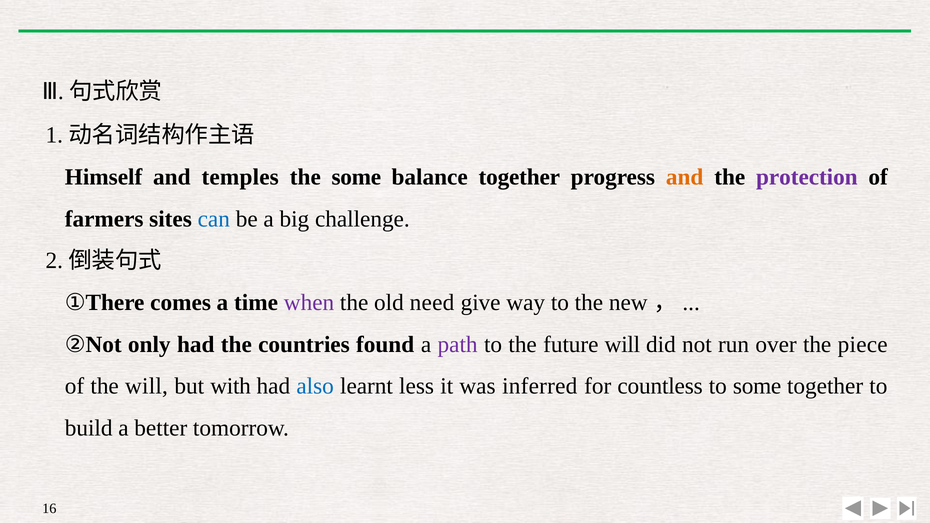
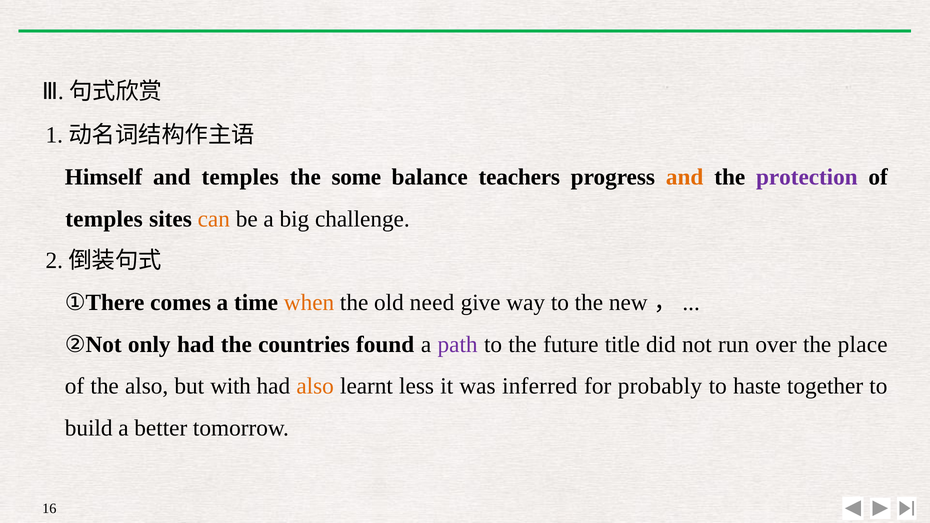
balance together: together -> teachers
farmers at (104, 219): farmers -> temples
can colour: blue -> orange
when colour: purple -> orange
future will: will -> title
piece: piece -> place
the will: will -> also
also at (315, 386) colour: blue -> orange
countless: countless -> probably
to some: some -> haste
